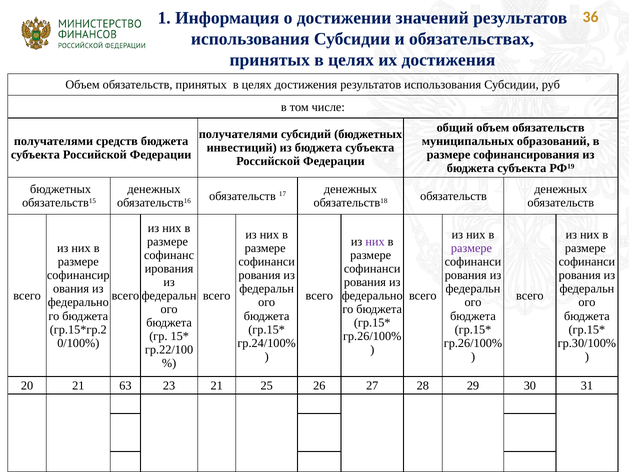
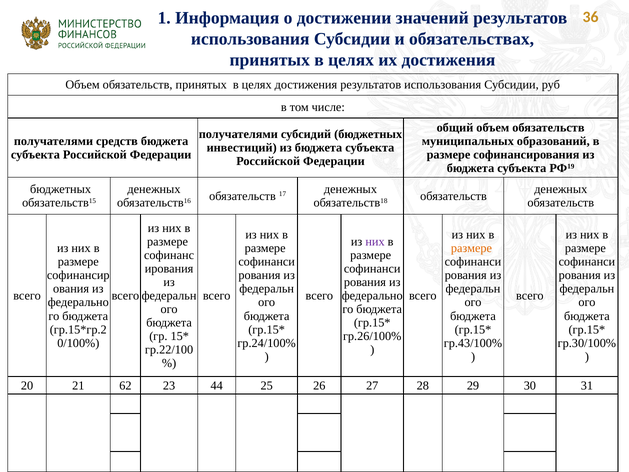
размере at (471, 248) colour: purple -> orange
гр.26/100% at (473, 343): гр.26/100% -> гр.43/100%
63: 63 -> 62
23 21: 21 -> 44
